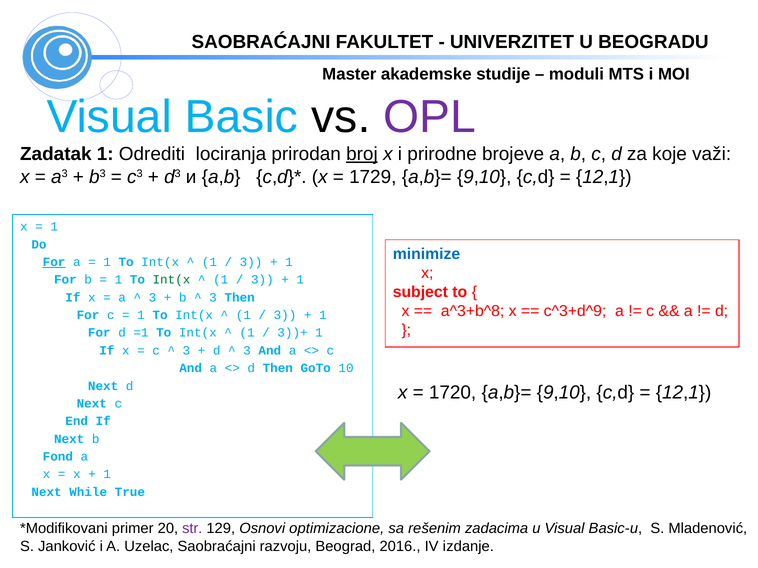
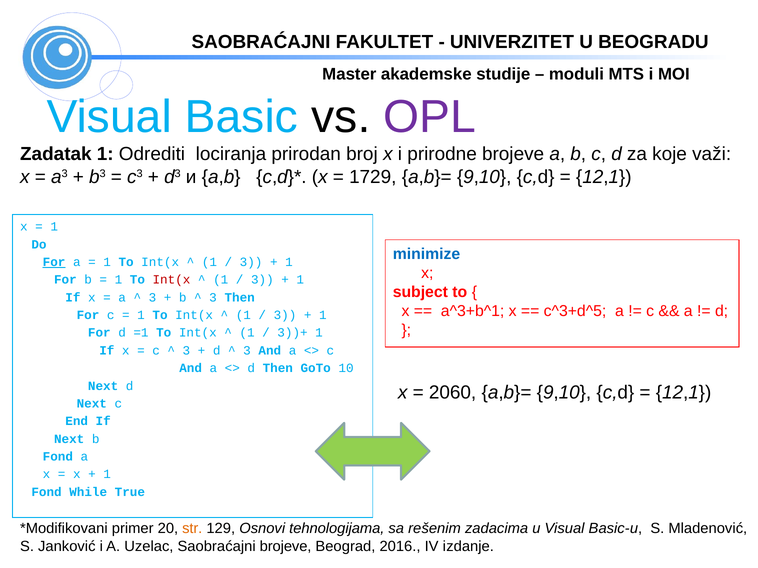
broj underline: present -> none
Int(x at (171, 280) colour: green -> red
a^3+b^8: a^3+b^8 -> a^3+b^1
c^3+d^9: c^3+d^9 -> c^3+d^5
1720: 1720 -> 2060
Next at (47, 492): Next -> Fond
str colour: purple -> orange
optimizacione: optimizacione -> tehnologijama
Saobraćajni razvoju: razvoju -> brojeve
